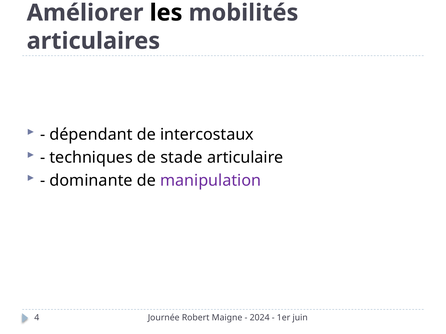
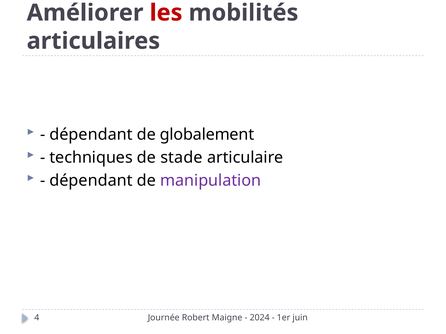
les colour: black -> red
intercostaux: intercostaux -> globalement
dominante at (91, 181): dominante -> dépendant
